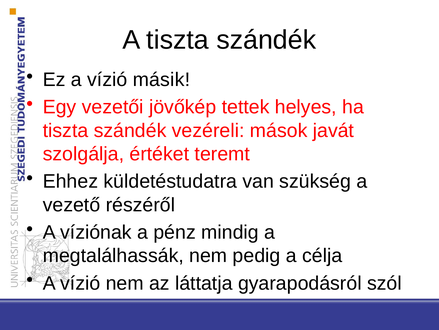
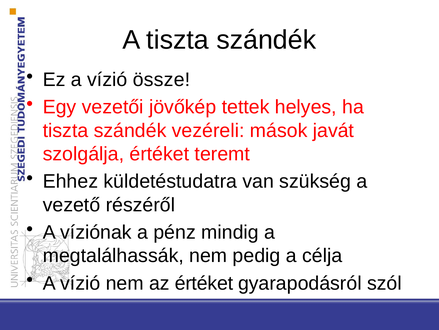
másik: másik -> össze
az láttatja: láttatja -> értéket
